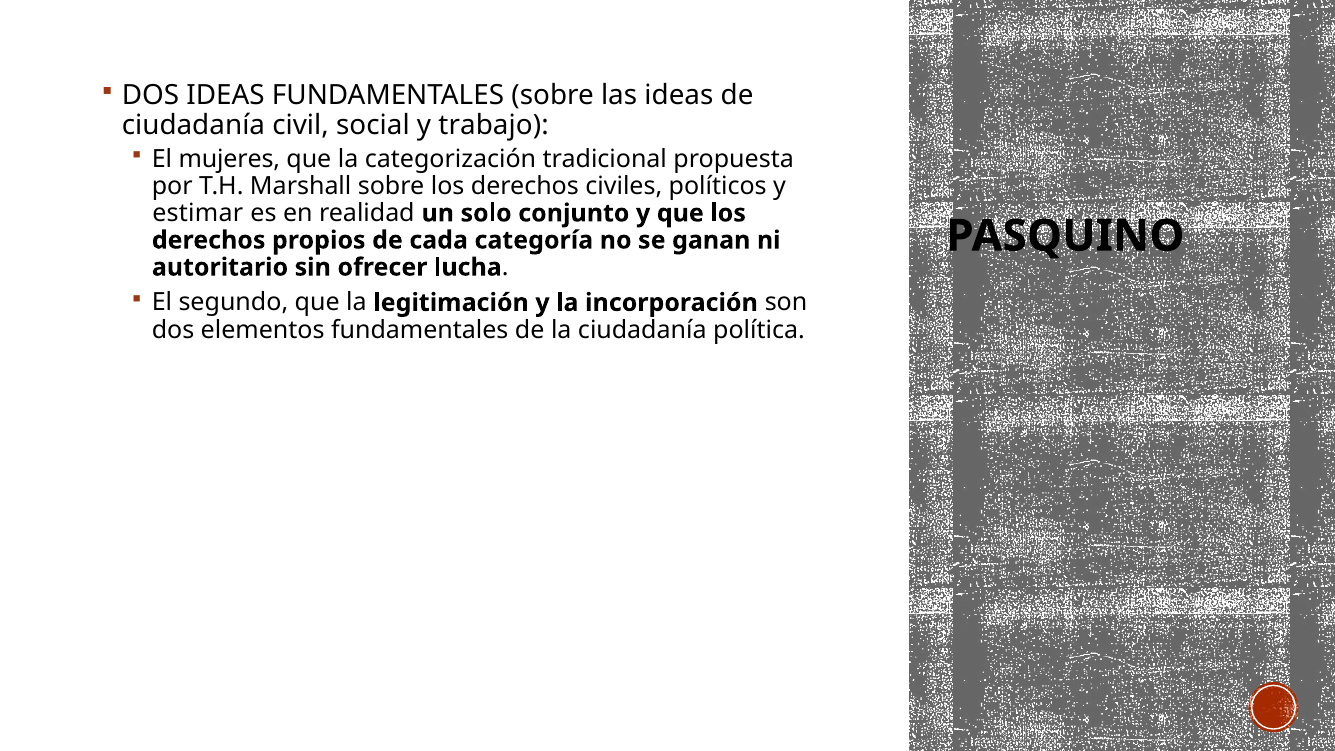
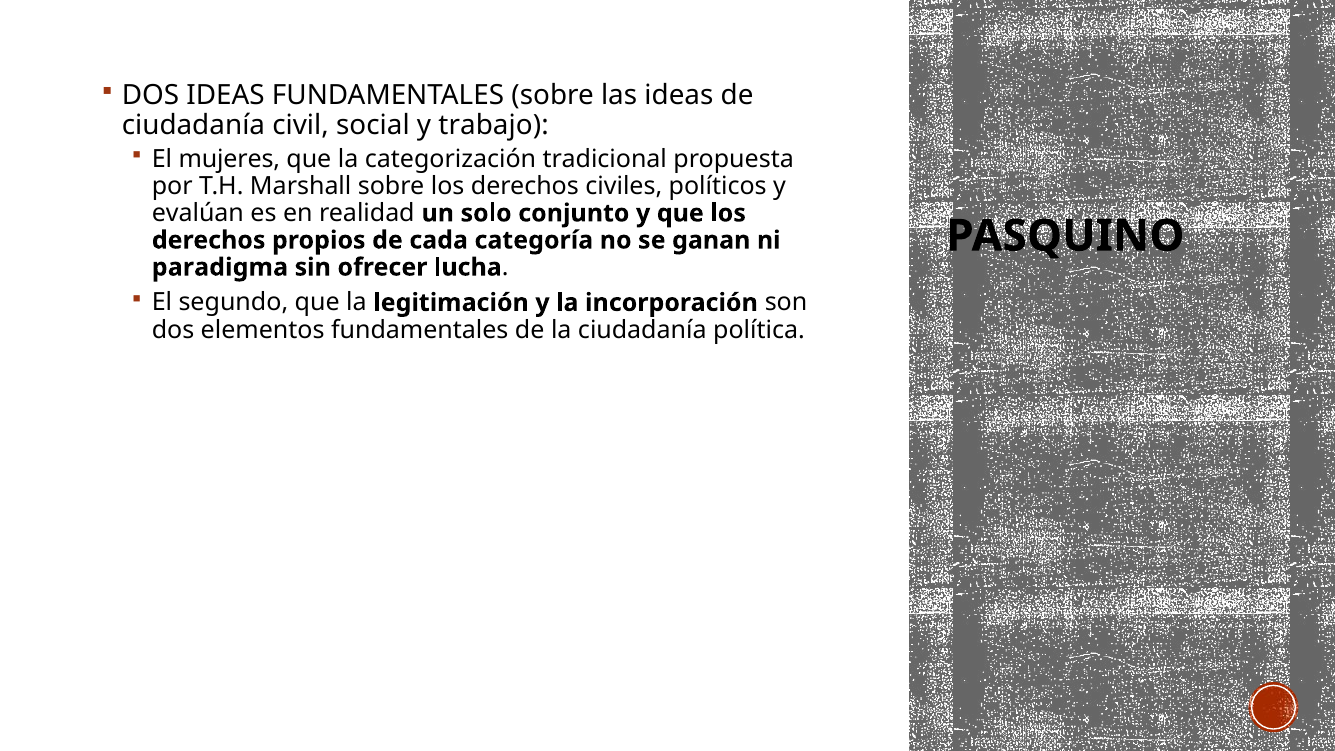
estimar: estimar -> evalúan
autoritario: autoritario -> paradigma
